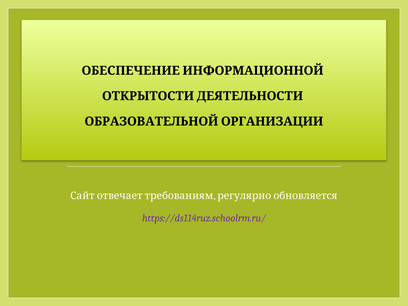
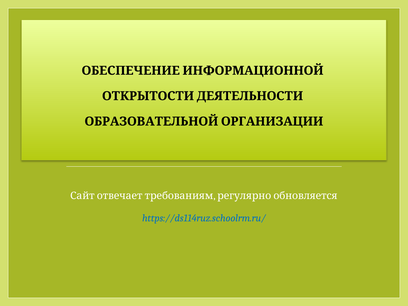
https://ds114ruz.schoolrm.ru/ colour: purple -> blue
